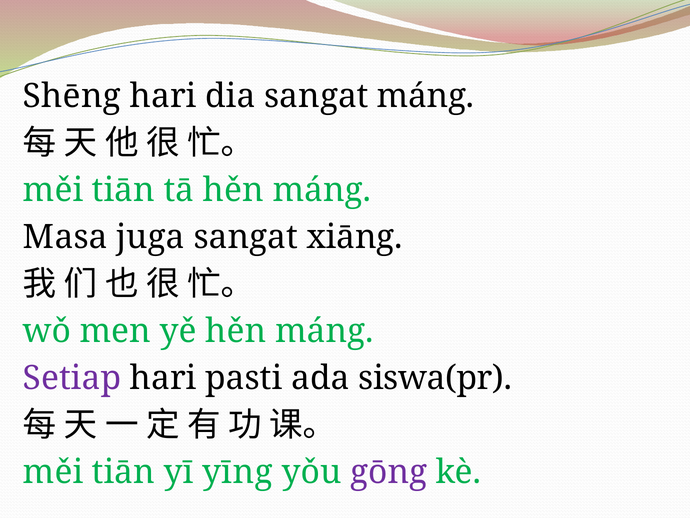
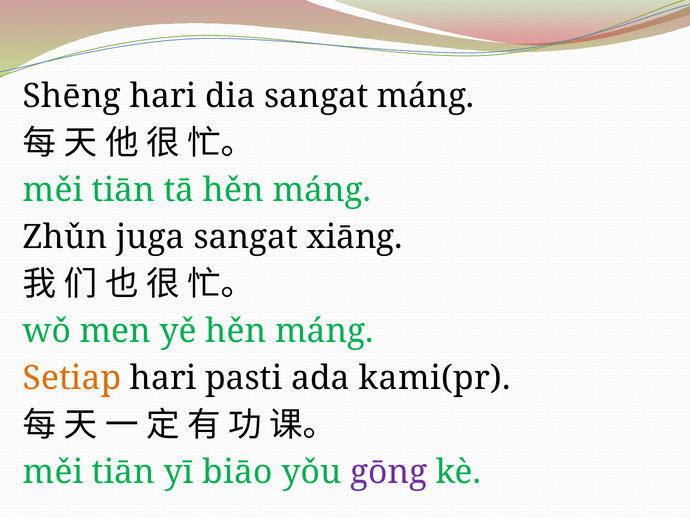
Masa: Masa -> Zhǔn
Setiap colour: purple -> orange
siswa(pr: siswa(pr -> kami(pr
yīng: yīng -> biāo
